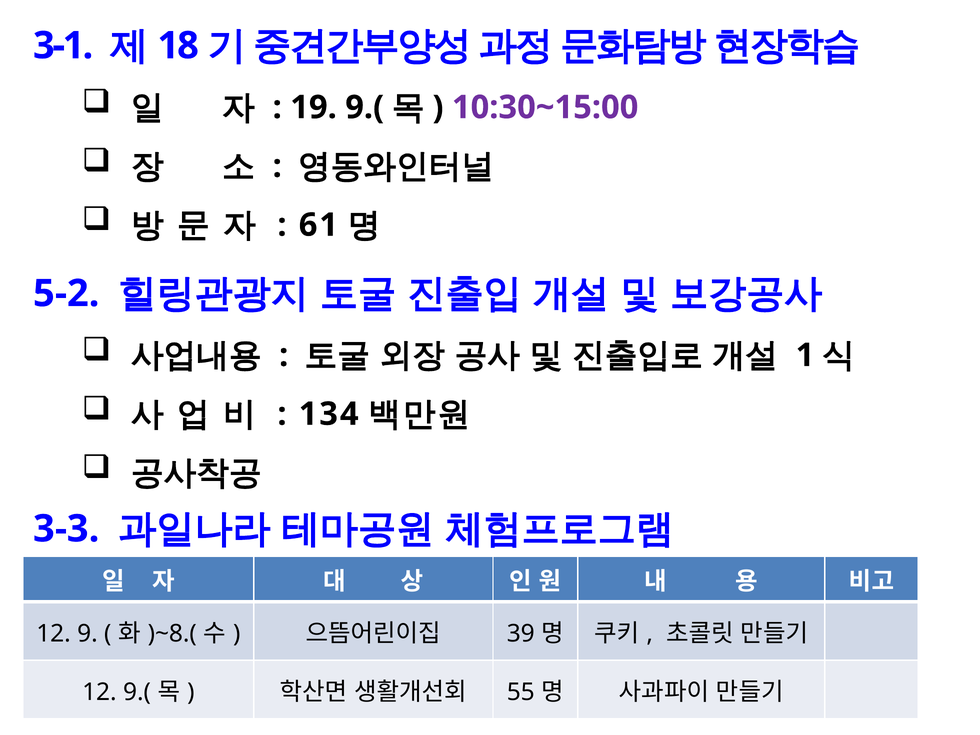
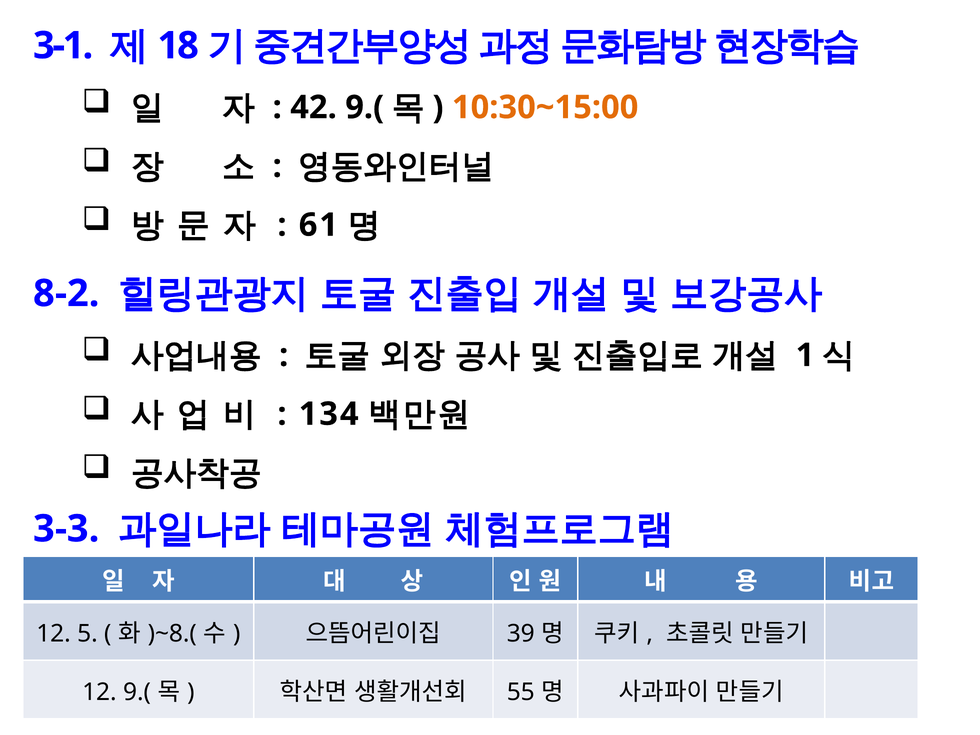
19: 19 -> 42
10:30~15:00 colour: purple -> orange
5-2: 5-2 -> 8-2
9: 9 -> 5
